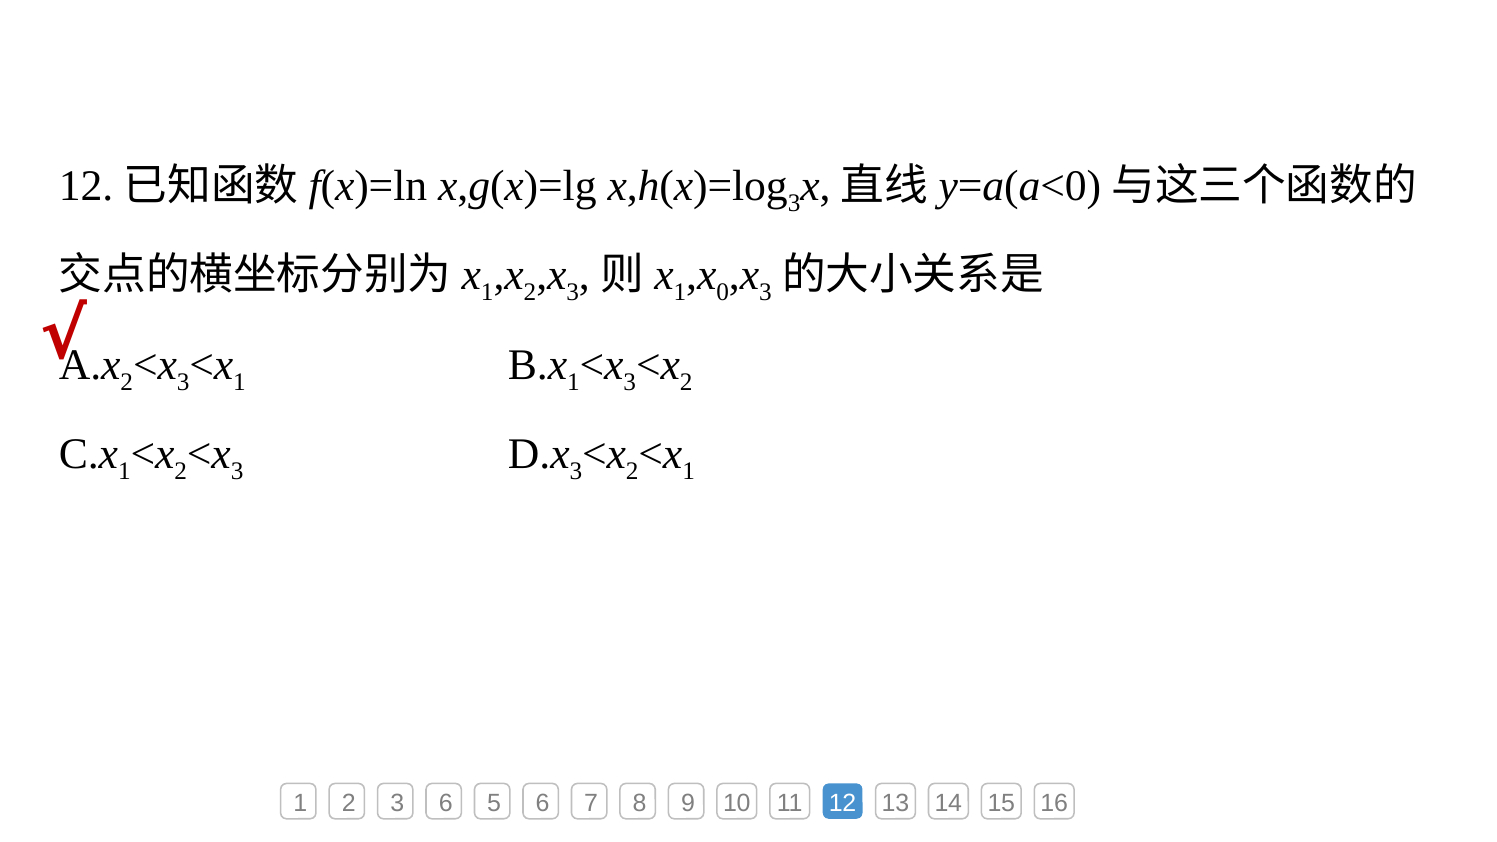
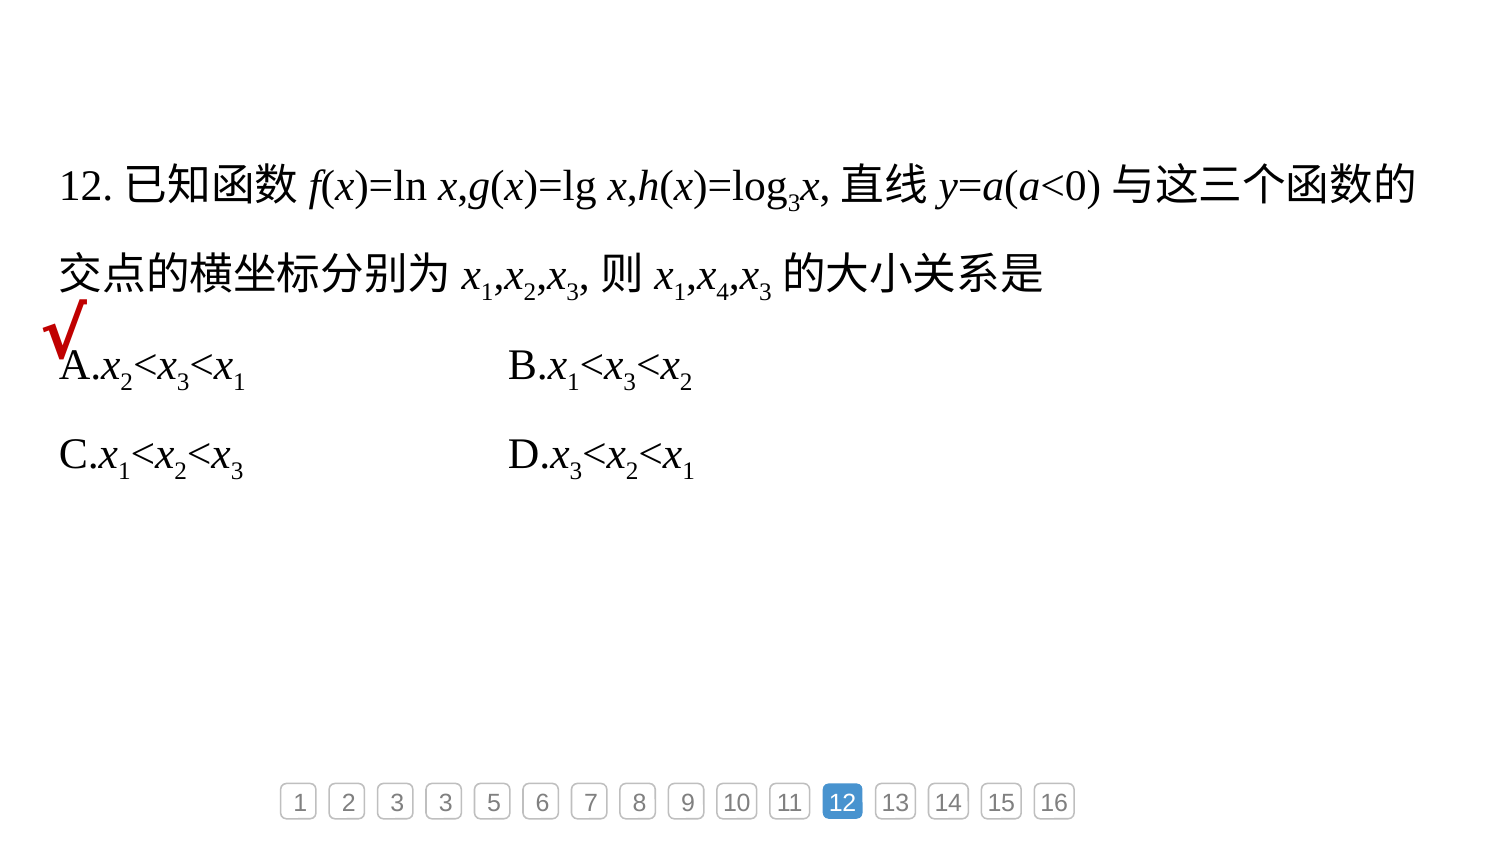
0: 0 -> 4
3 6: 6 -> 3
